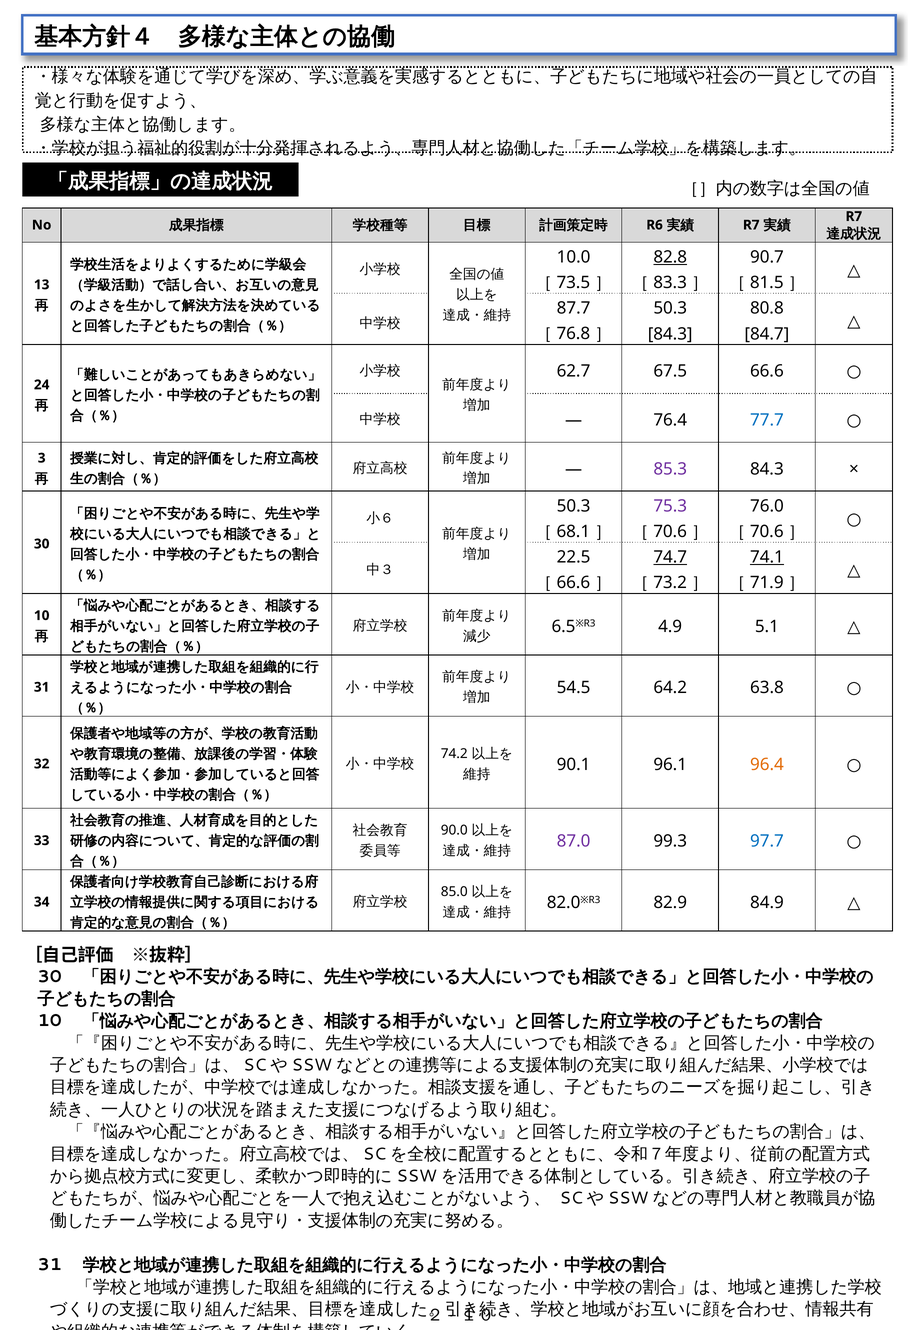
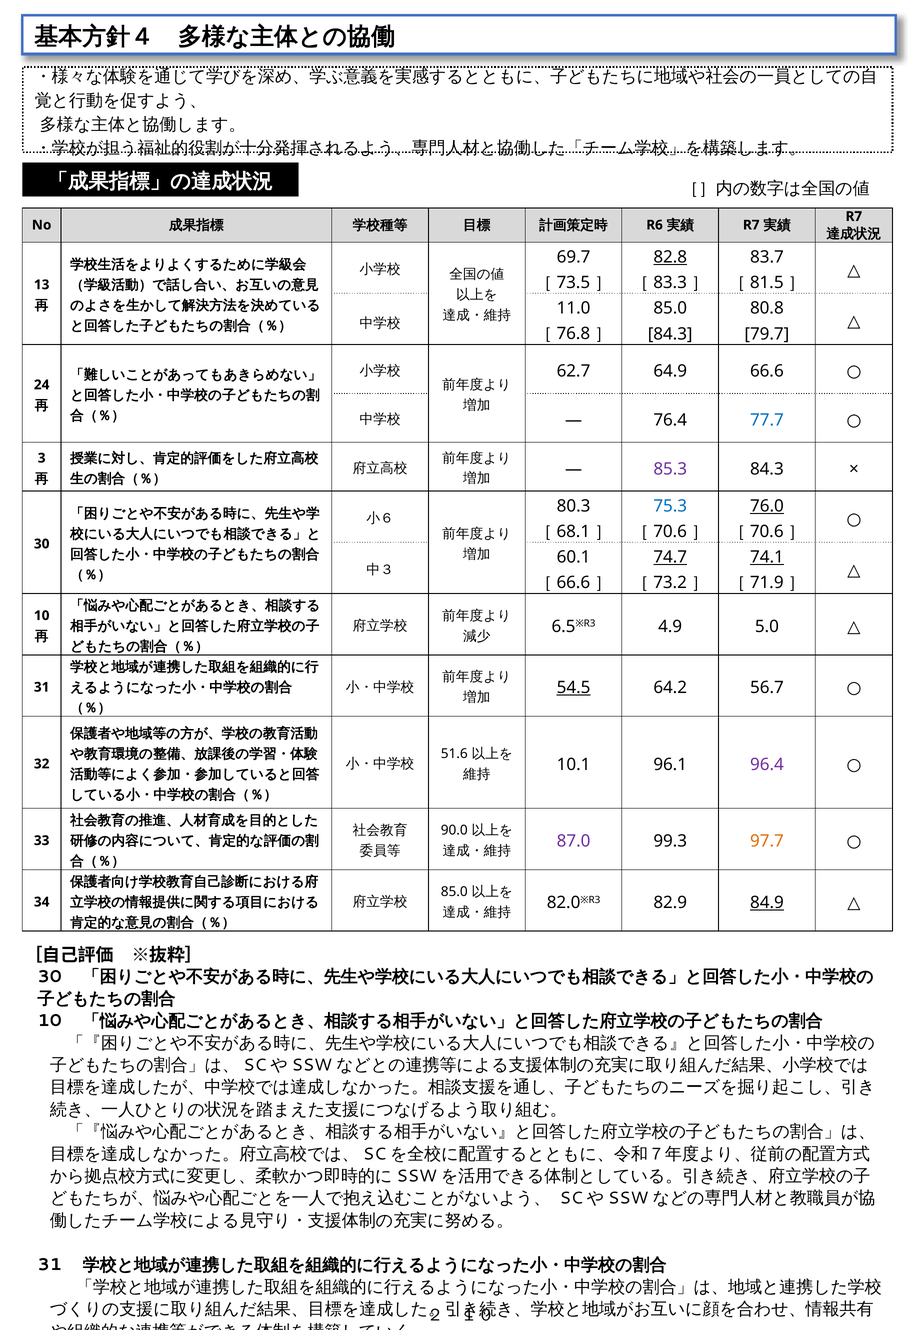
10.0: 10.0 -> 69.7
90.7: 90.7 -> 83.7
87.7: 87.7 -> 11.0
50.3 at (670, 308): 50.3 -> 85.0
84.7: 84.7 -> 79.7
67.5: 67.5 -> 64.9
50.3 at (574, 506): 50.3 -> 80.3
75.3 colour: purple -> blue
76.0 underline: none -> present
22.5: 22.5 -> 60.1
5.1: 5.1 -> 5.0
54.5 underline: none -> present
63.8: 63.8 -> 56.7
74.2: 74.2 -> 51.6
90.1: 90.1 -> 10.1
96.4 colour: orange -> purple
97.7 colour: blue -> orange
84.9 underline: none -> present
